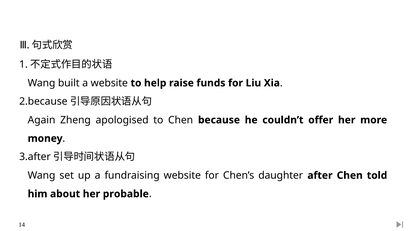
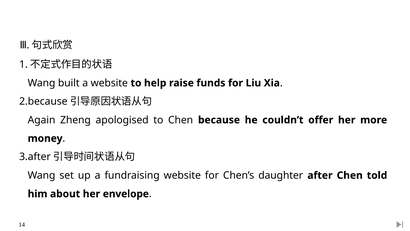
probable: probable -> envelope
